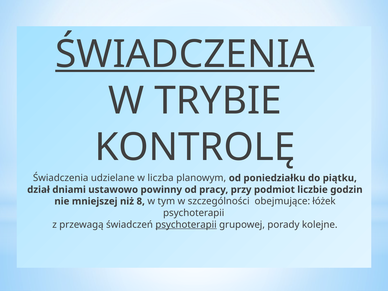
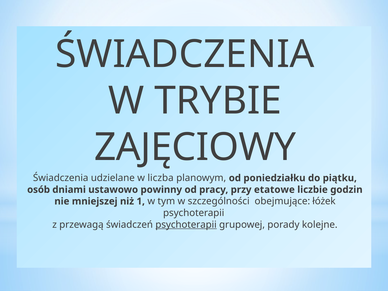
ŚWIADCZENIA at (185, 54) underline: present -> none
KONTROLĘ: KONTROLĘ -> ZAJĘCIOWY
dział: dział -> osób
podmiot: podmiot -> etatowe
8: 8 -> 1
